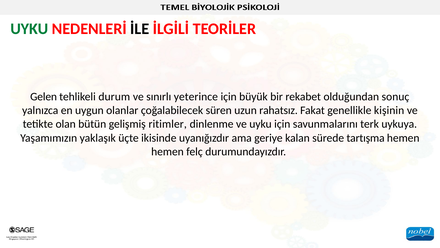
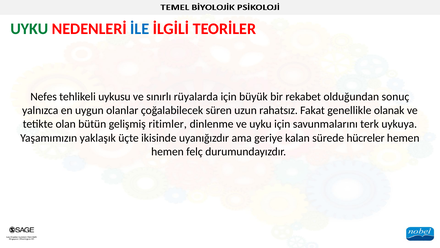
İLE colour: black -> blue
Gelen: Gelen -> Nefes
durum: durum -> uykusu
yeterince: yeterince -> rüyalarda
kişinin: kişinin -> olanak
tartışma: tartışma -> hücreler
